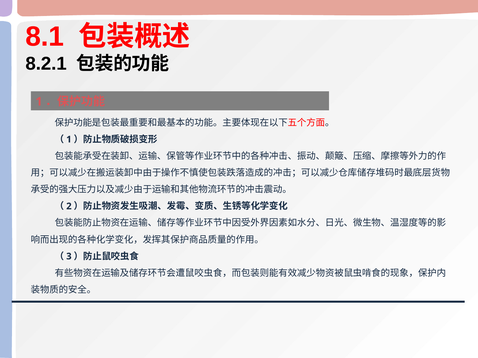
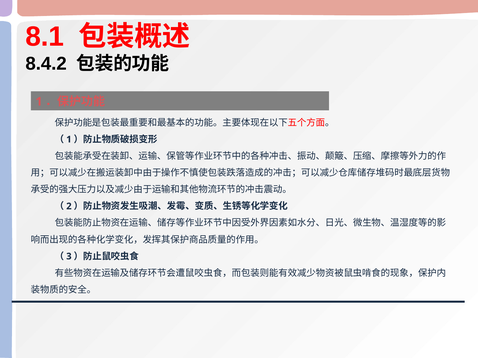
8.2.1: 8.2.1 -> 8.4.2
